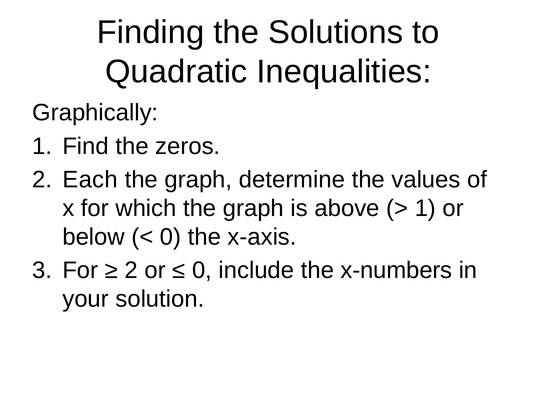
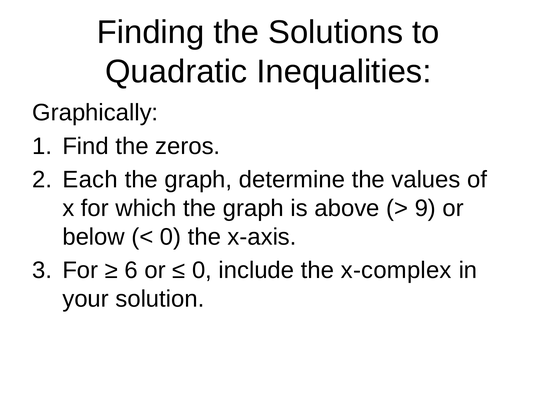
1 at (425, 208): 1 -> 9
2 at (131, 270): 2 -> 6
x-numbers: x-numbers -> x-complex
